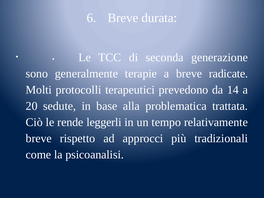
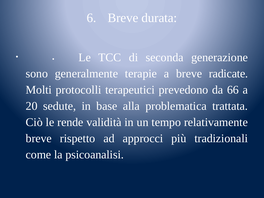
14: 14 -> 66
leggerli: leggerli -> validità
